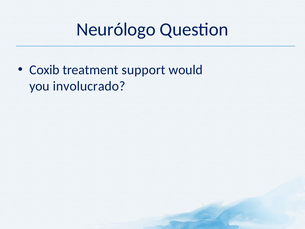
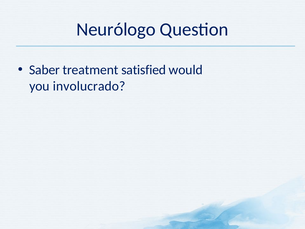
Coxib: Coxib -> Saber
support: support -> satisfied
